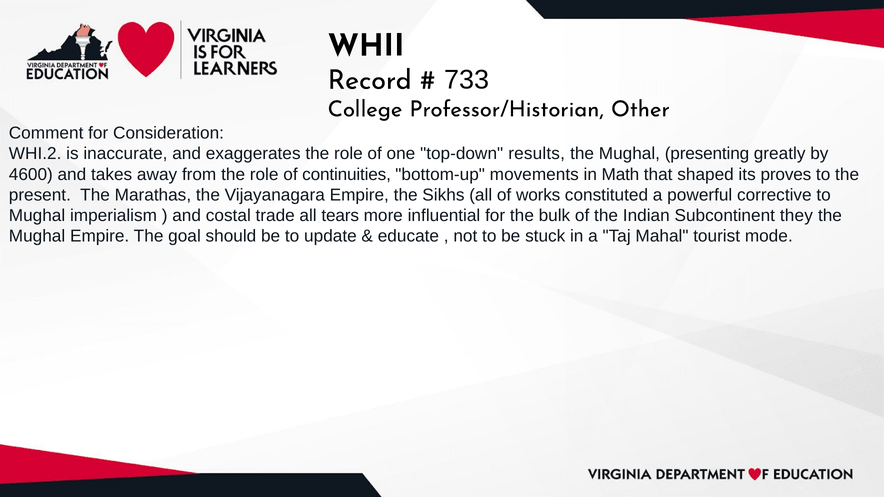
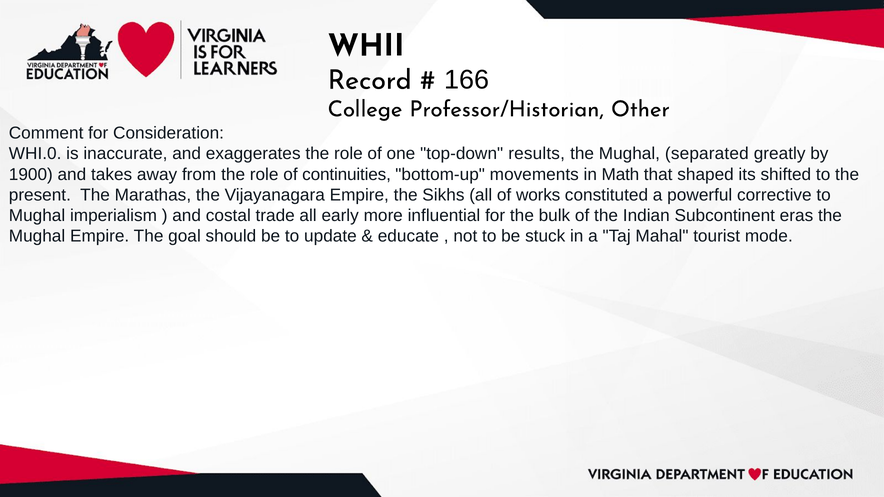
733: 733 -> 166
WHI.2: WHI.2 -> WHI.0
presenting: presenting -> separated
4600: 4600 -> 1900
proves: proves -> shifted
tears: tears -> early
they: they -> eras
